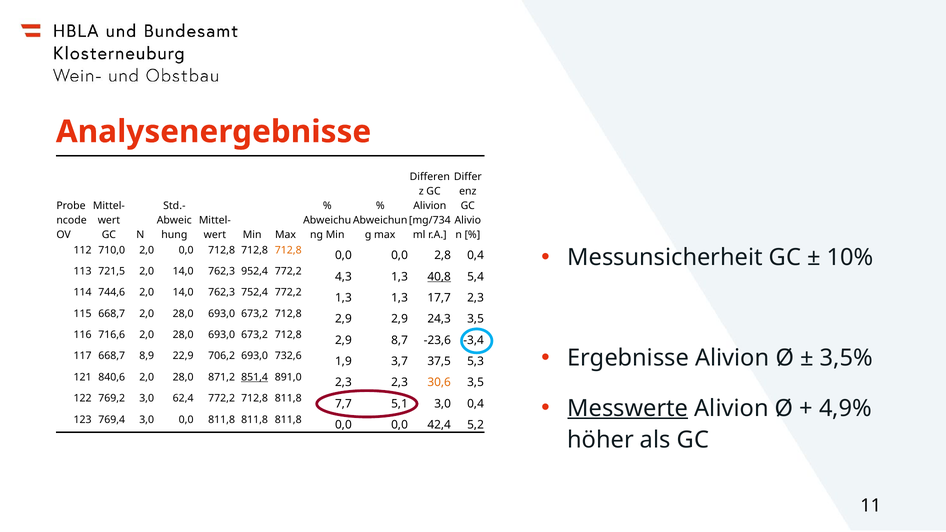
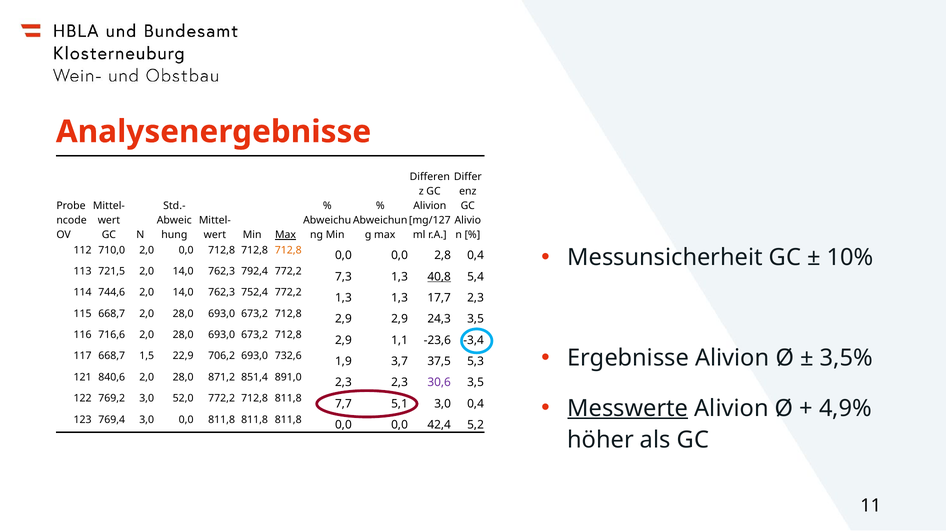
mg/734: mg/734 -> mg/127
Max at (286, 235) underline: none -> present
952,4: 952,4 -> 792,4
4,3: 4,3 -> 7,3
8,7: 8,7 -> 1,1
8,9: 8,9 -> 1,5
851,4 underline: present -> none
30,6 colour: orange -> purple
62,4: 62,4 -> 52,0
